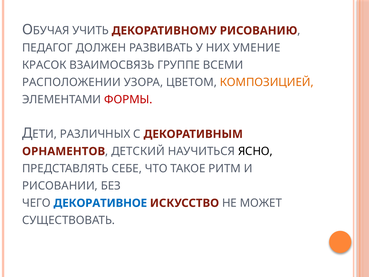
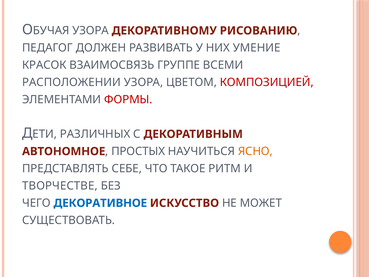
УЧИТЬ at (91, 31): УЧИТЬ -> УЗОРА
КОМПОЗИЦИЕЙ colour: orange -> red
ОРНАМЕНТОВ: ОРНАМЕНТОВ -> АВТОНОМНОЕ
ДЕТСКИЙ: ДЕТСКИЙ -> ПРОСТЫХ
ЯСНО colour: black -> orange
РИСОВАНИИ: РИСОВАНИИ -> ТВОРЧЕСТВЕ
